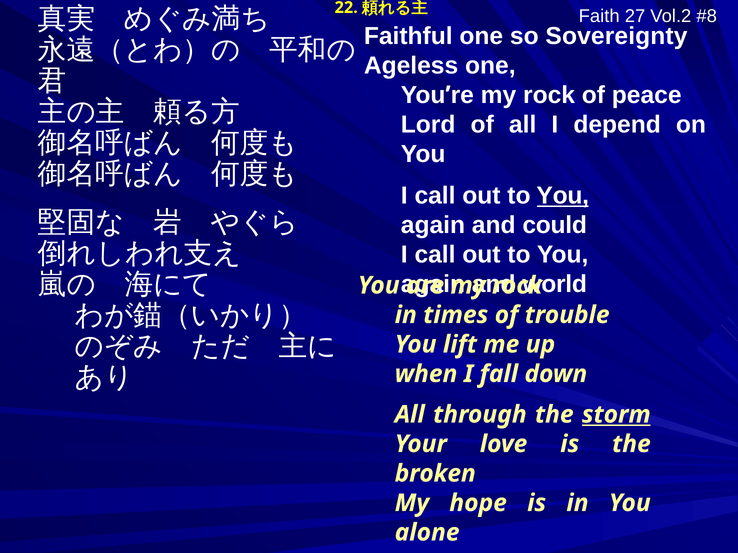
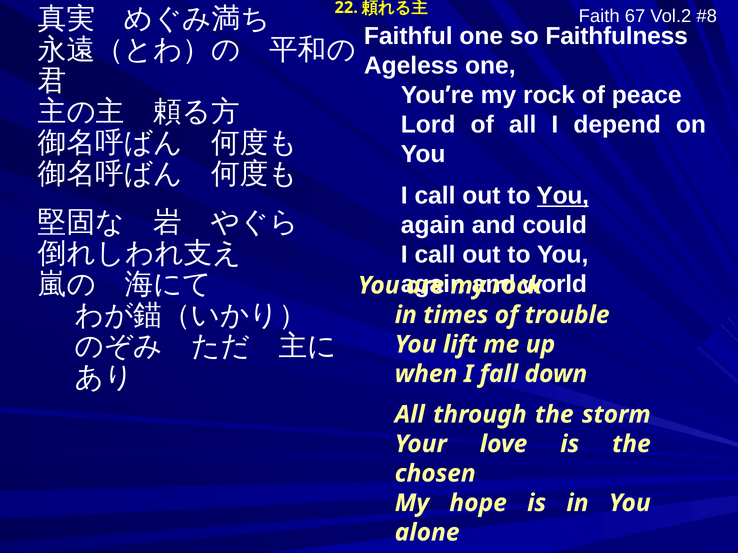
27: 27 -> 67
Sovereignty: Sovereignty -> Faithfulness
storm underline: present -> none
broken: broken -> chosen
